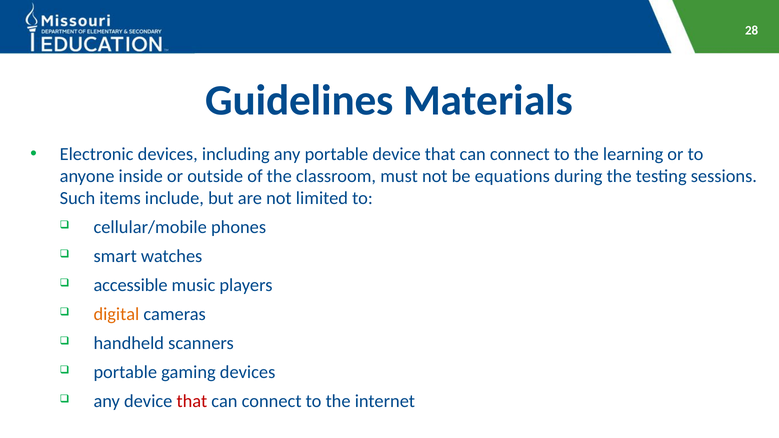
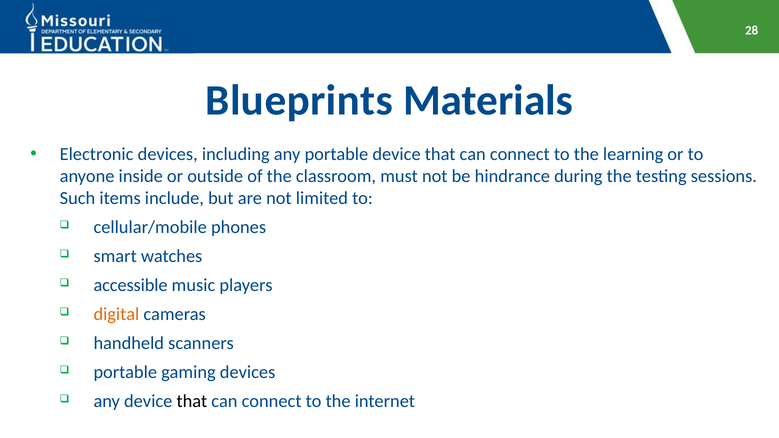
Guidelines: Guidelines -> Blueprints
equations: equations -> hindrance
that at (192, 401) colour: red -> black
